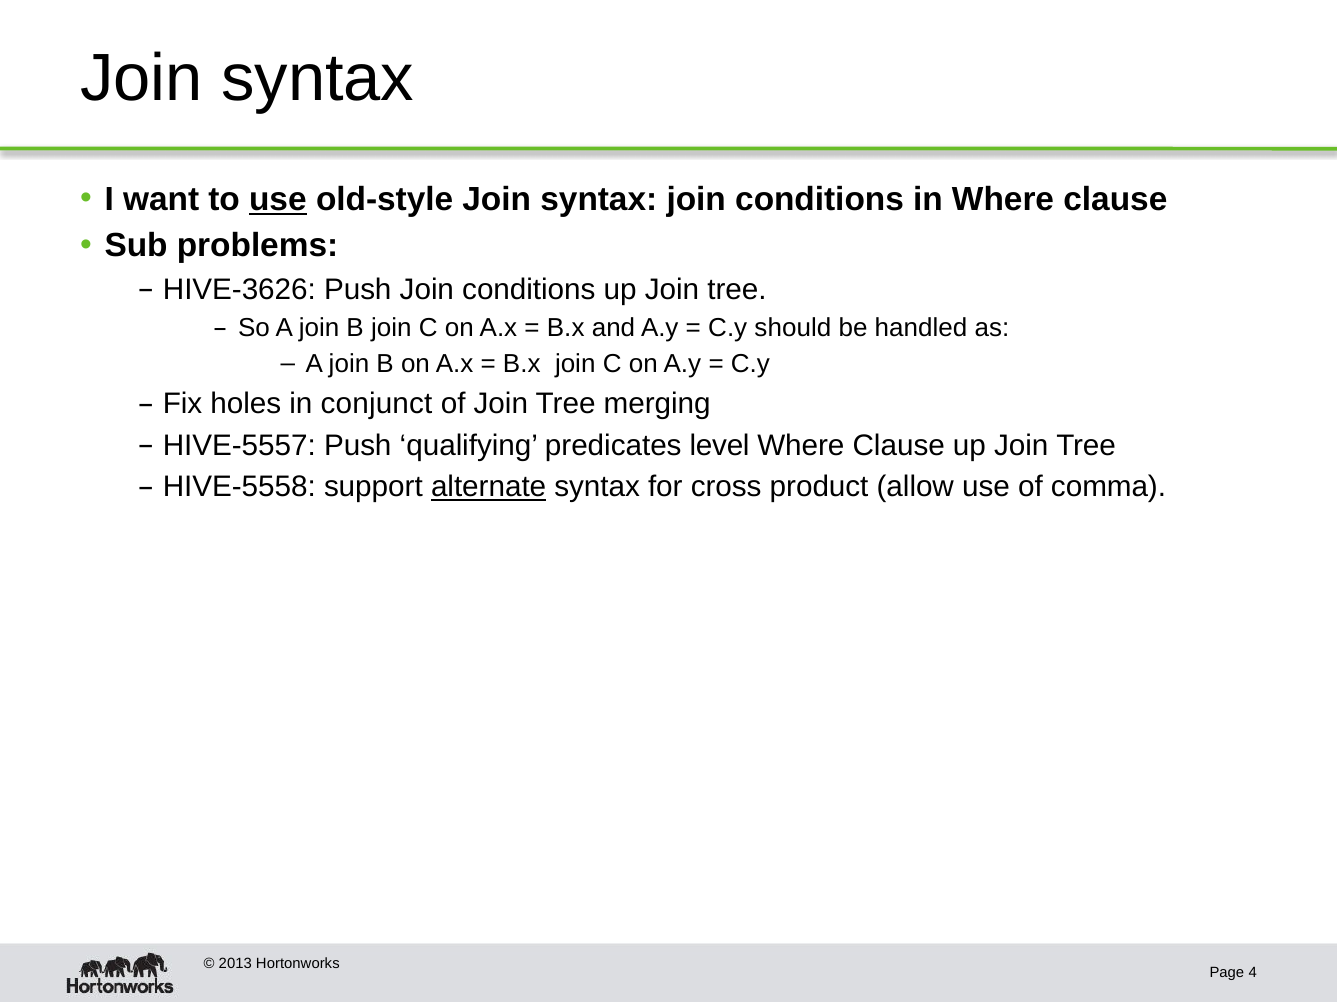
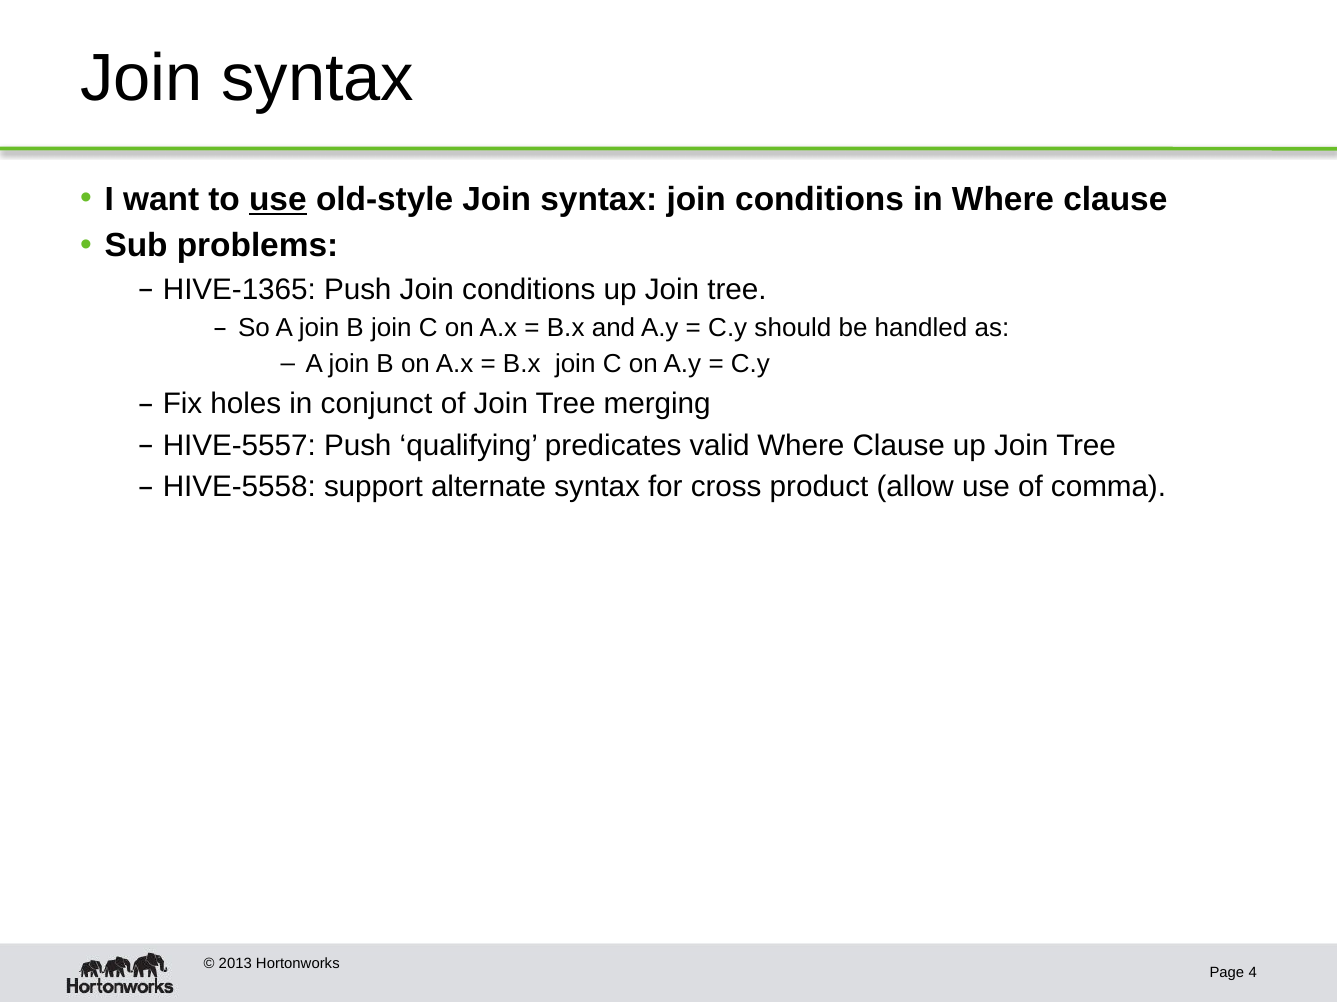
HIVE-3626: HIVE-3626 -> HIVE-1365
level: level -> valid
alternate underline: present -> none
